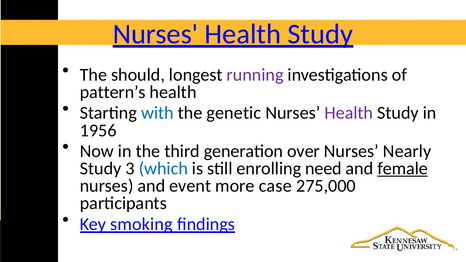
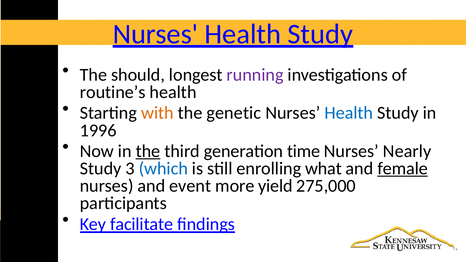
pattern’s: pattern’s -> routine’s
with colour: blue -> orange
Health at (349, 113) colour: purple -> blue
1956: 1956 -> 1996
the at (148, 151) underline: none -> present
over: over -> time
need: need -> what
case: case -> yield
smoking: smoking -> facilitate
